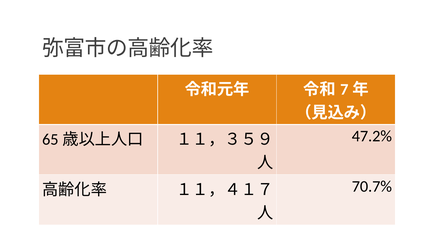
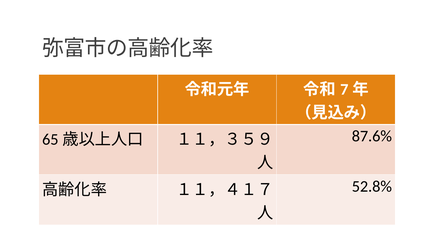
47.2%: 47.2% -> 87.6%
70.7%: 70.7% -> 52.8%
